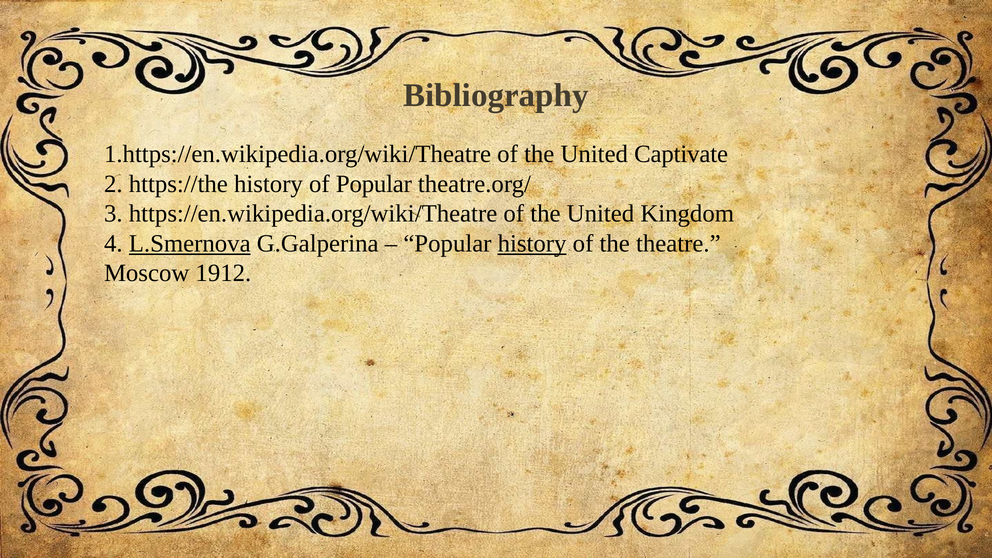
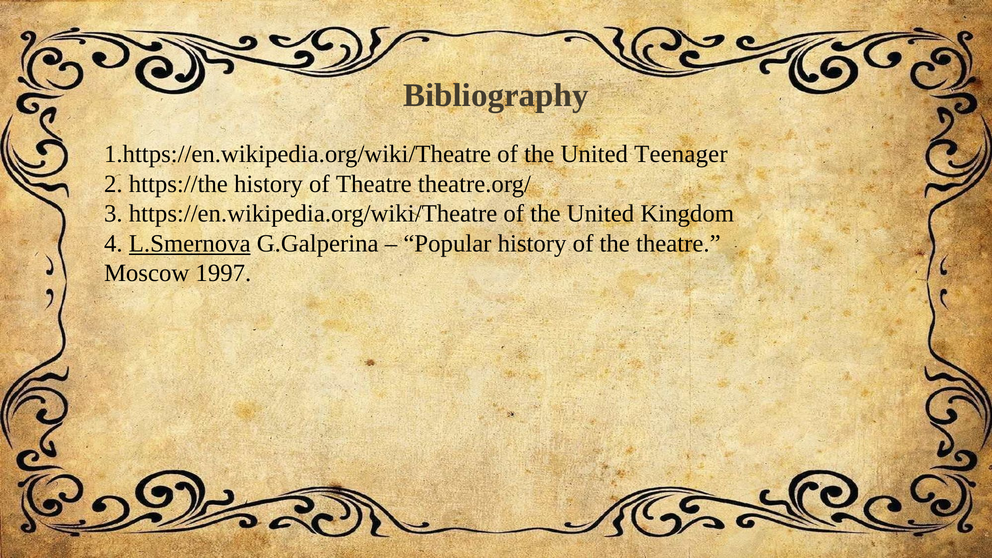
Captivate: Captivate -> Teenager
of Popular: Popular -> Theatre
history at (532, 243) underline: present -> none
1912: 1912 -> 1997
